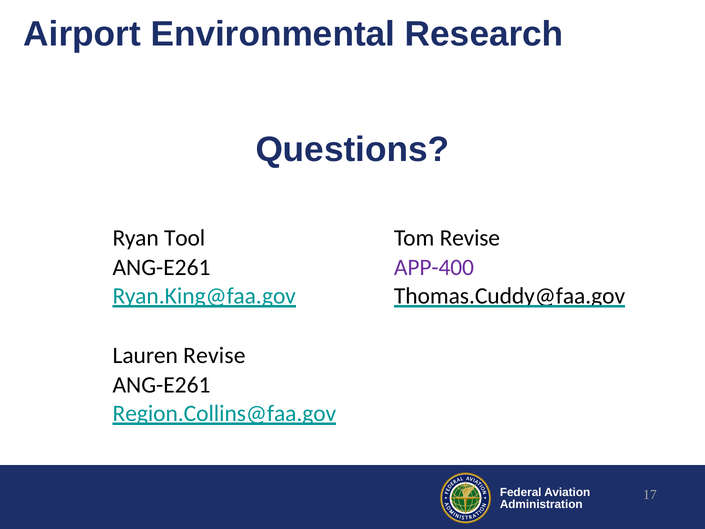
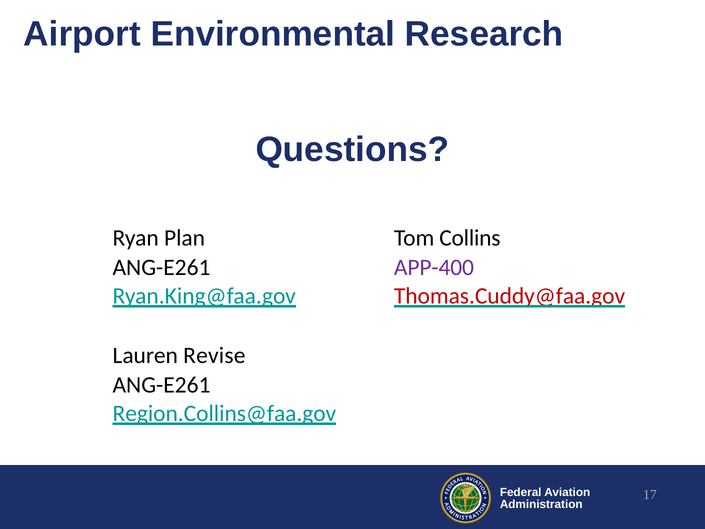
Tool: Tool -> Plan
Tom Revise: Revise -> Collins
Thomas.Cuddy@faa.gov colour: black -> red
